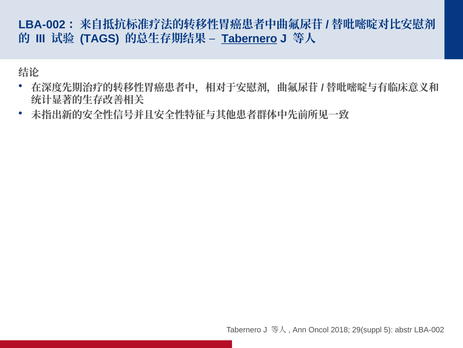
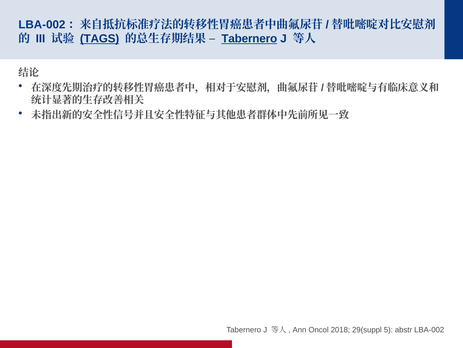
TAGS underline: none -> present
